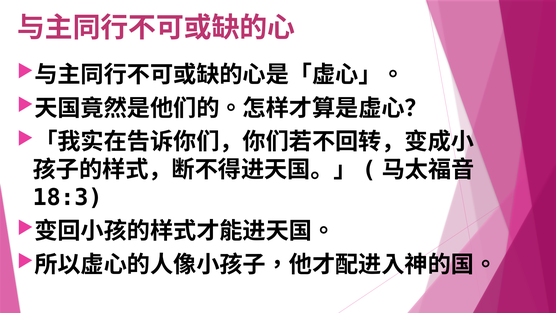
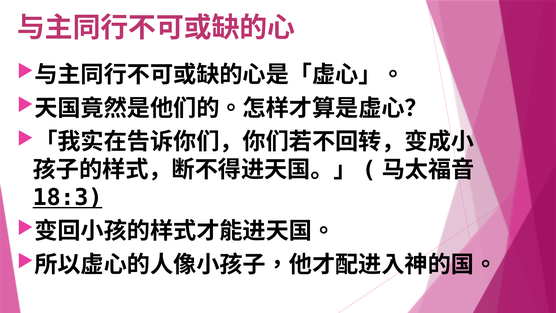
18:3 underline: none -> present
